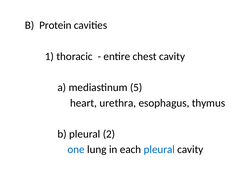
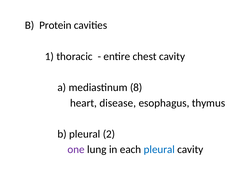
5: 5 -> 8
urethra: urethra -> disease
one colour: blue -> purple
